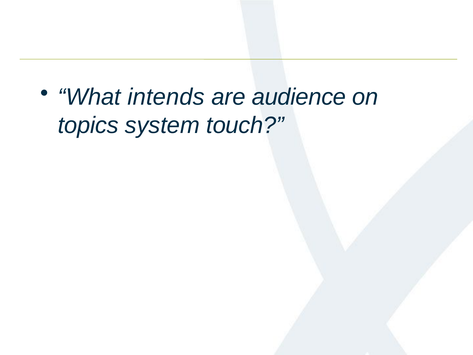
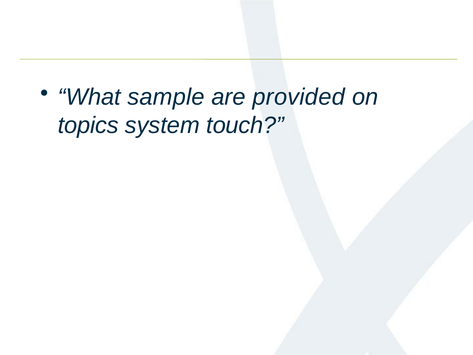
intends: intends -> sample
audience: audience -> provided
